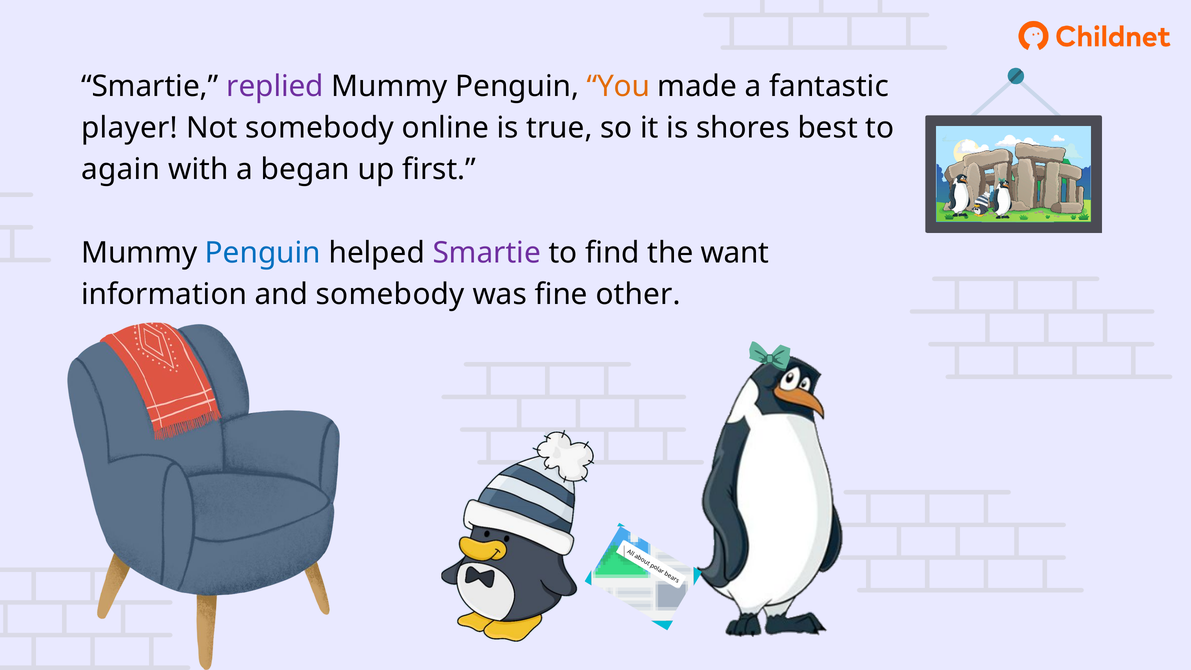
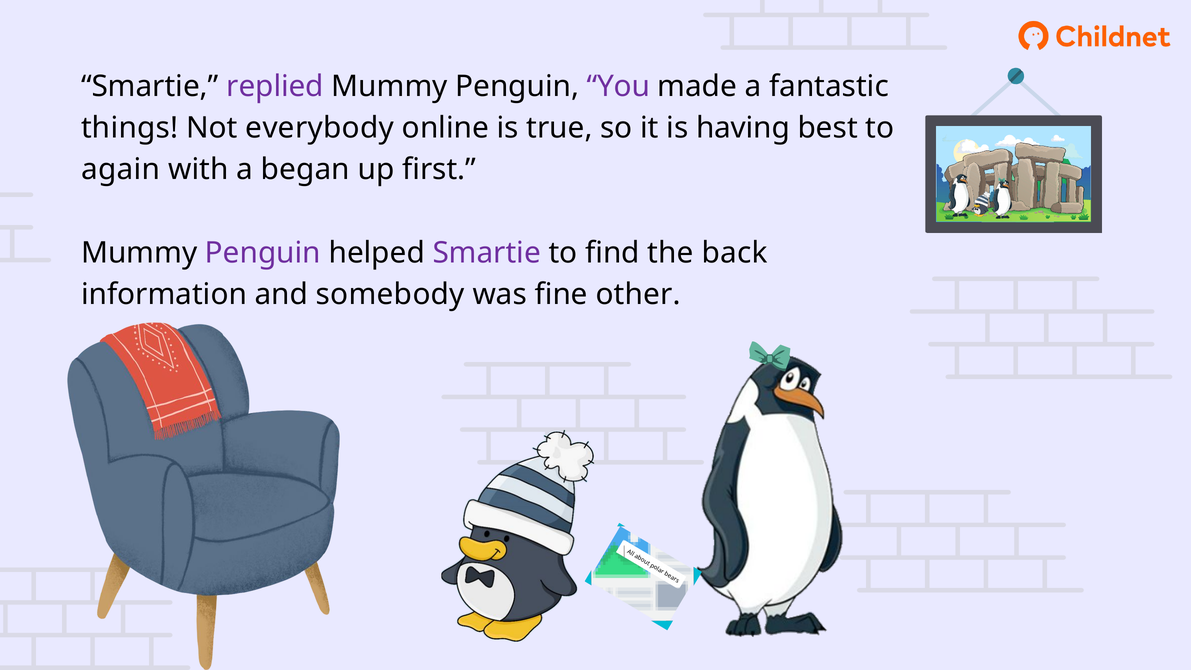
You colour: orange -> purple
player: player -> things
Not somebody: somebody -> everybody
shores: shores -> having
Penguin at (263, 253) colour: blue -> purple
want: want -> back
